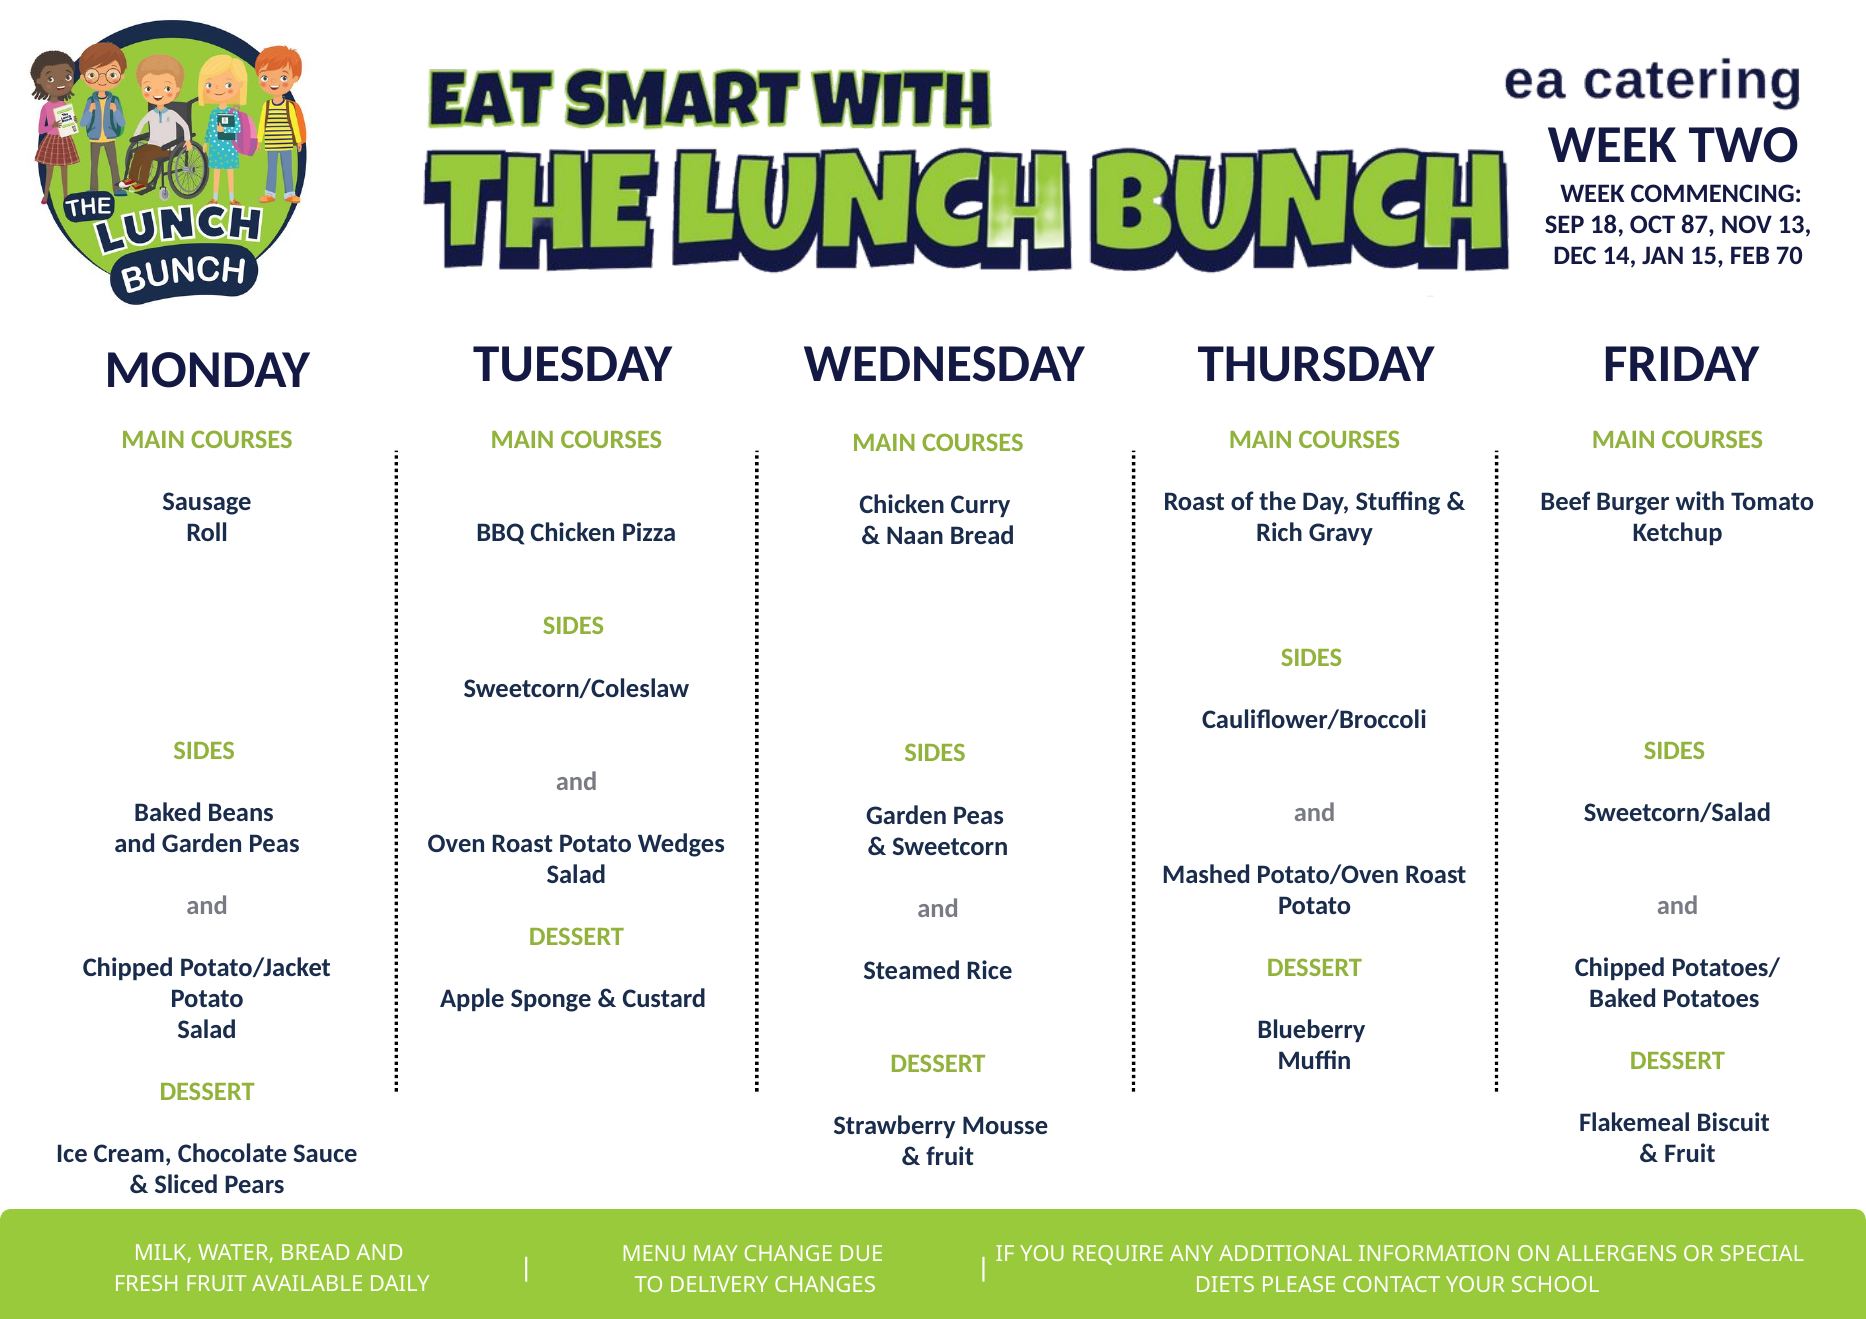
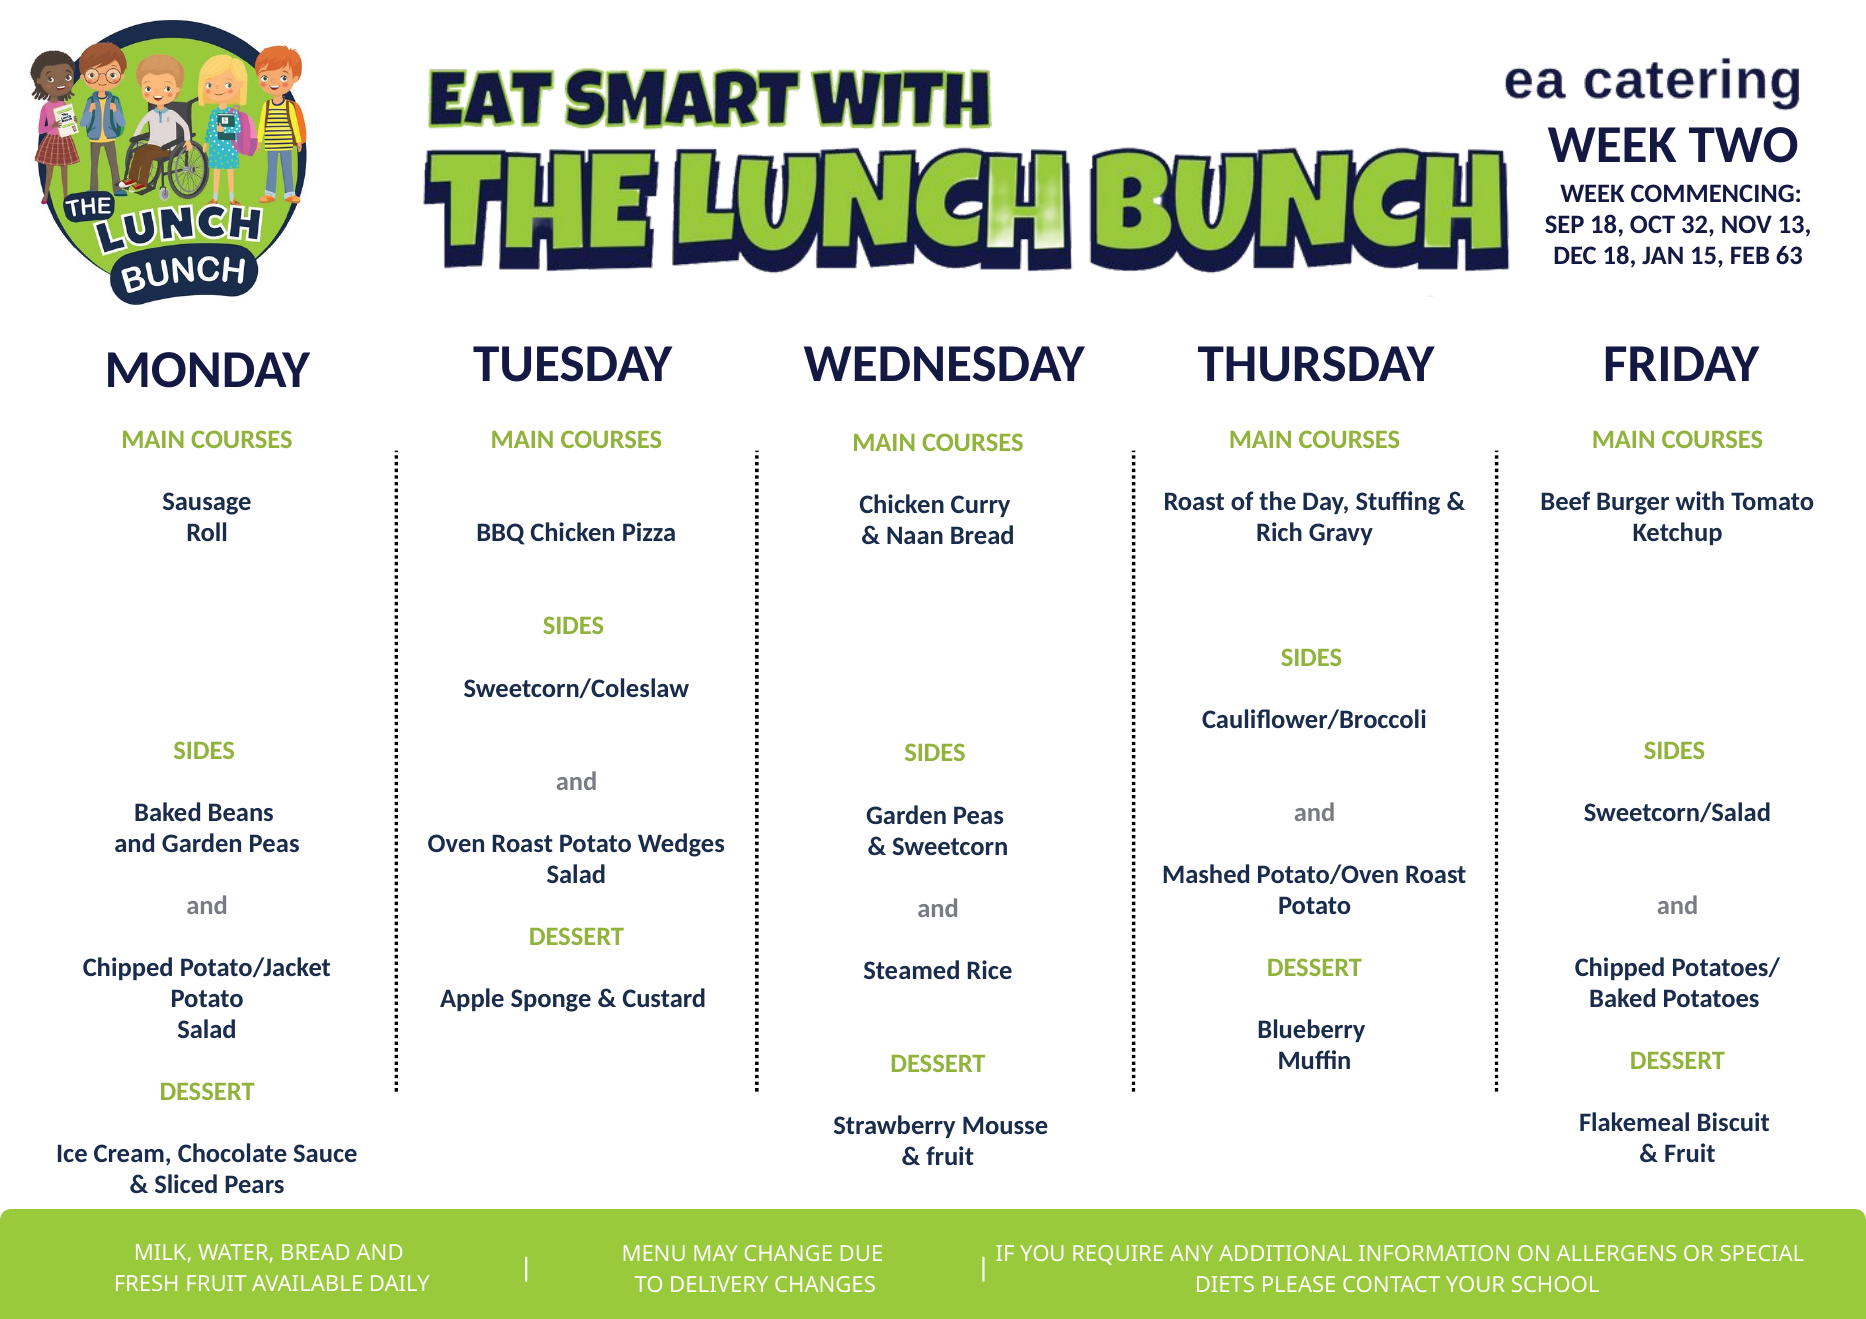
87: 87 -> 32
DEC 14: 14 -> 18
70: 70 -> 63
